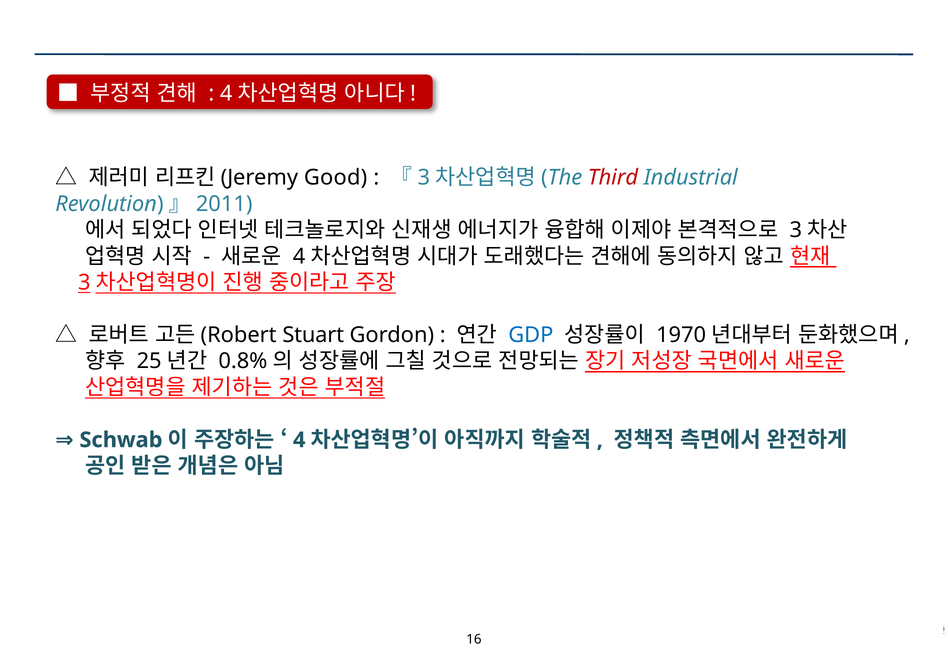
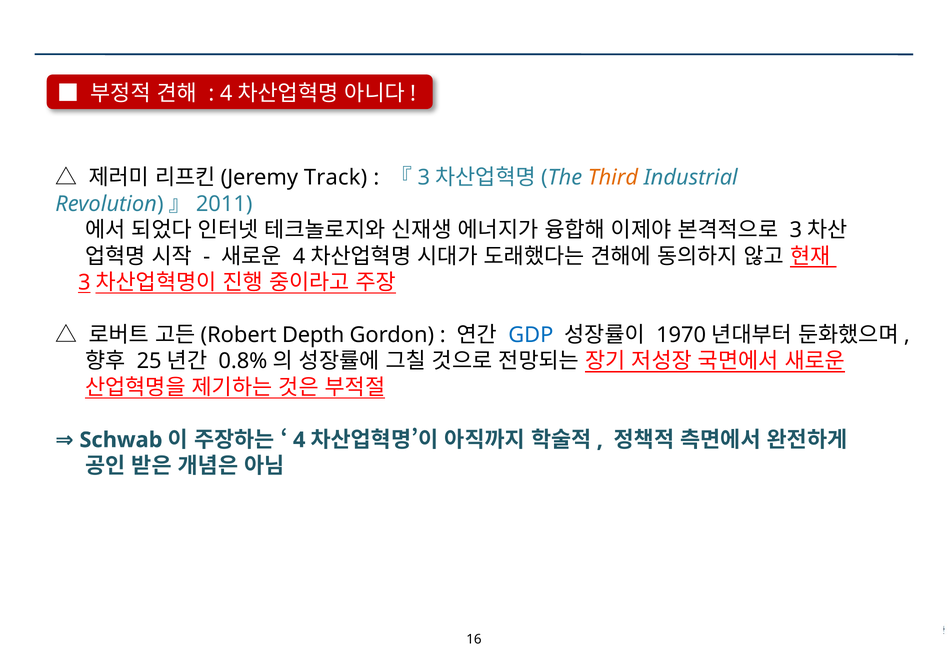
Good: Good -> Track
Third colour: red -> orange
Stuart: Stuart -> Depth
